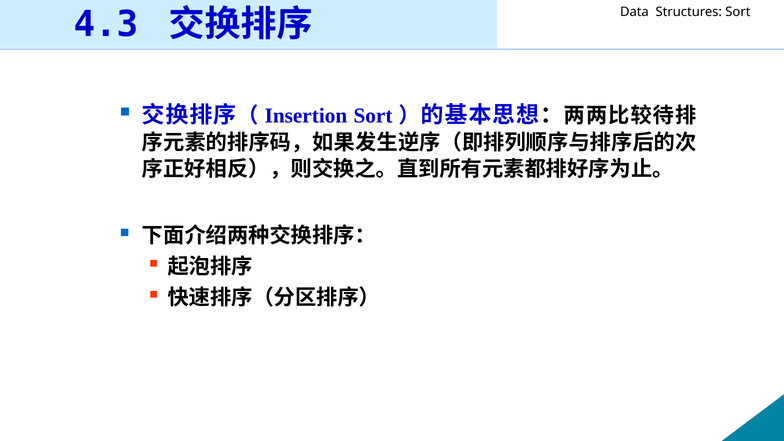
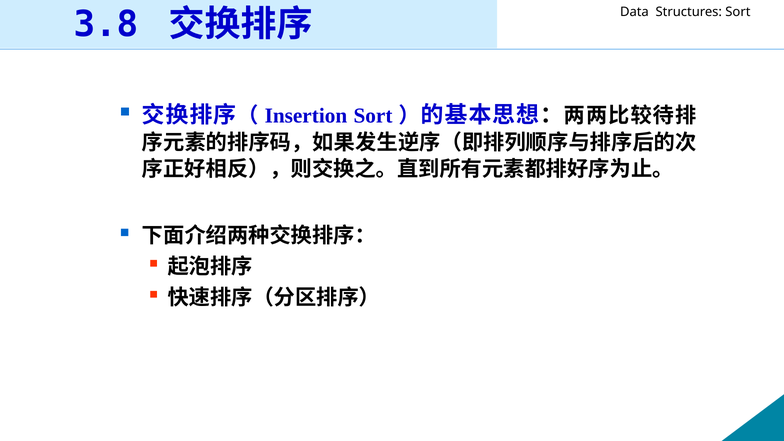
4.3: 4.3 -> 3.8
